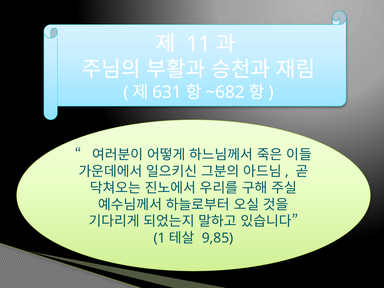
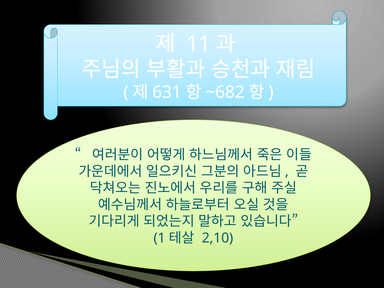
9,85: 9,85 -> 2,10
